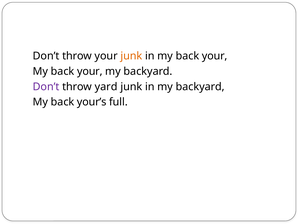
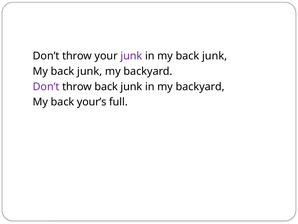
junk at (131, 56) colour: orange -> purple
in my back your: your -> junk
your at (90, 71): your -> junk
throw yard: yard -> back
